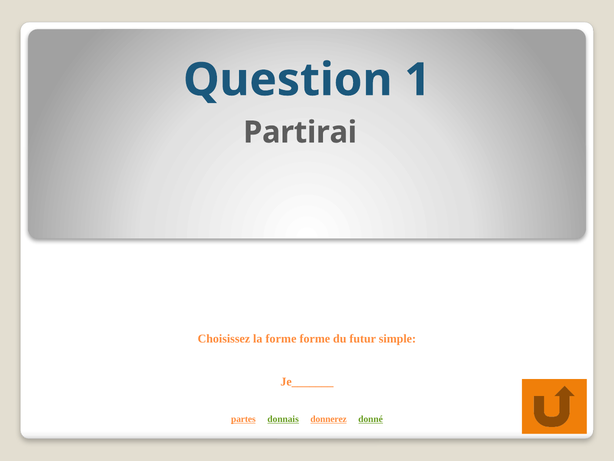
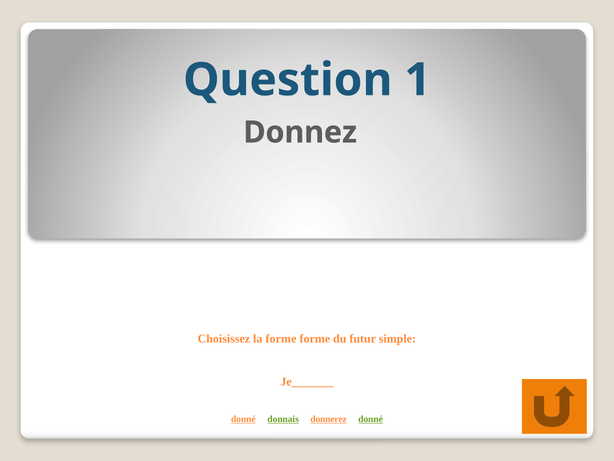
Partirai: Partirai -> Donnez
partes at (243, 419): partes -> donné
